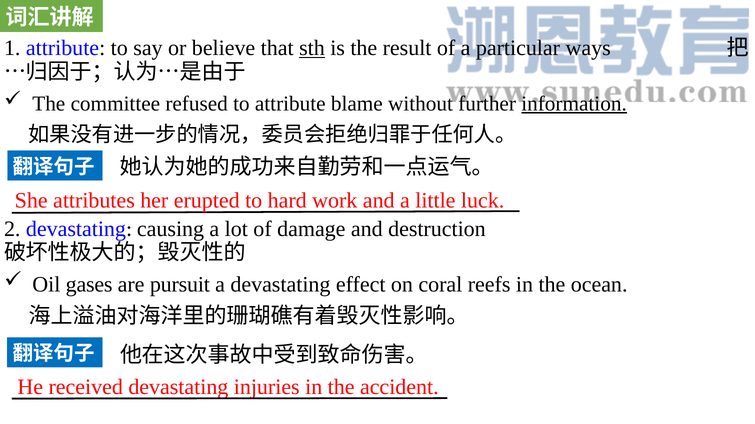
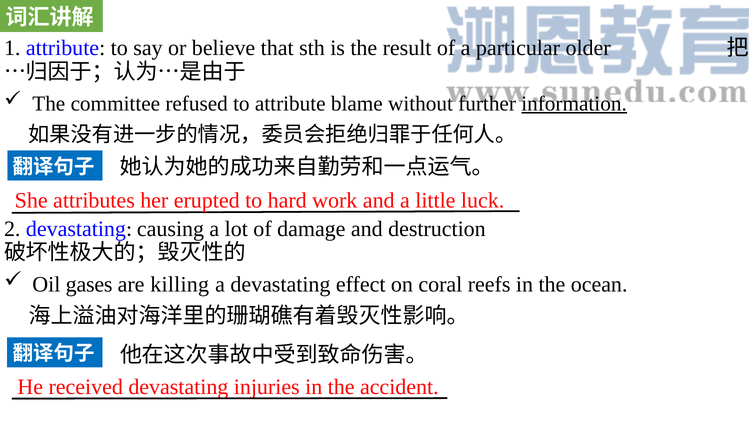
sth underline: present -> none
ways: ways -> older
pursuit: pursuit -> killing
